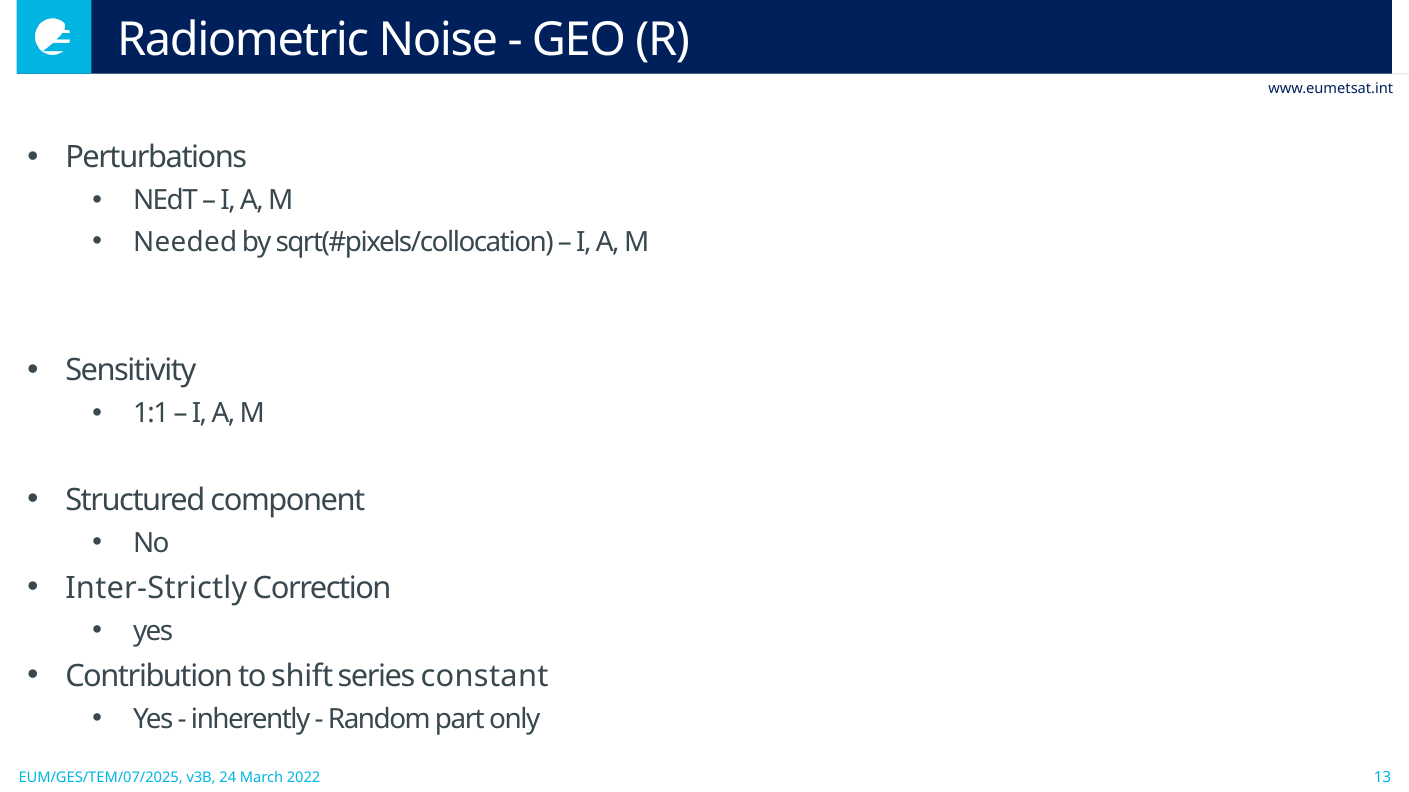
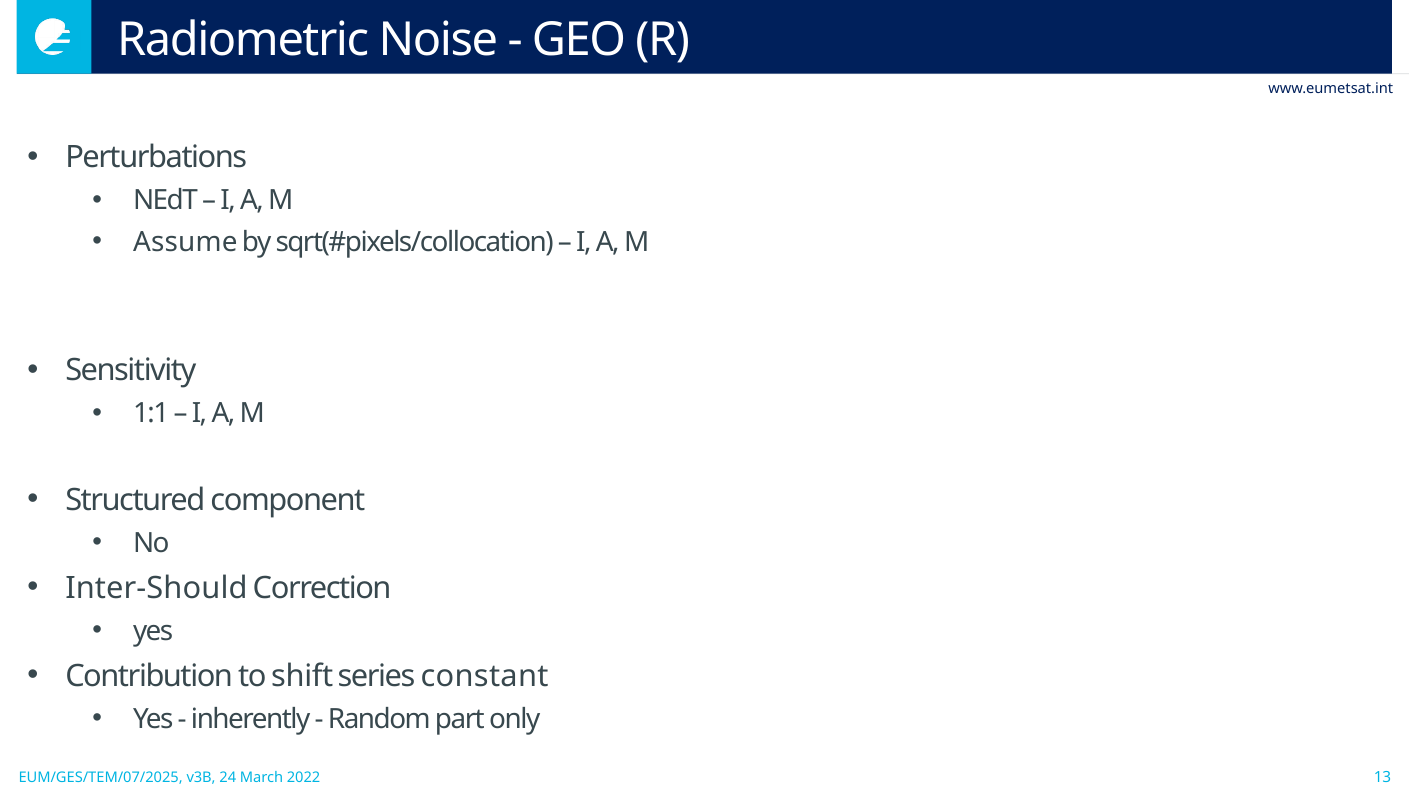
Needed: Needed -> Assume
Inter-Strictly: Inter-Strictly -> Inter-Should
